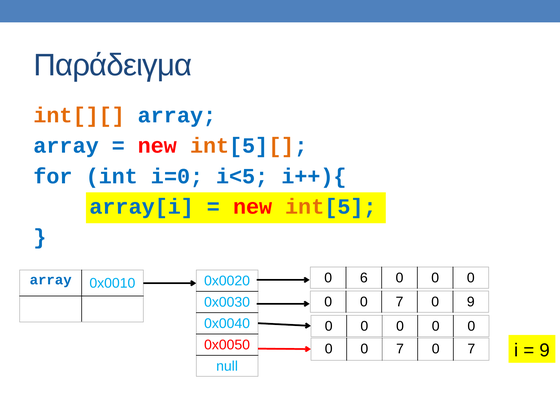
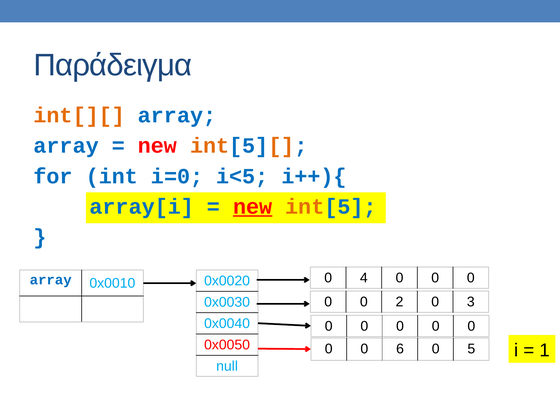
new at (253, 207) underline: none -> present
6: 6 -> 4
7 at (400, 302): 7 -> 2
0 9: 9 -> 3
9 at (545, 350): 9 -> 1
7 at (400, 349): 7 -> 6
7 at (471, 349): 7 -> 5
